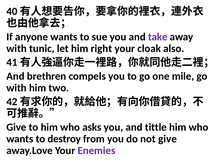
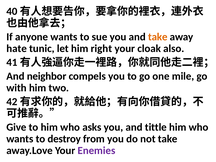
take at (158, 37) colour: purple -> orange
with at (17, 48): with -> hate
brethren: brethren -> neighbor
not give: give -> take
